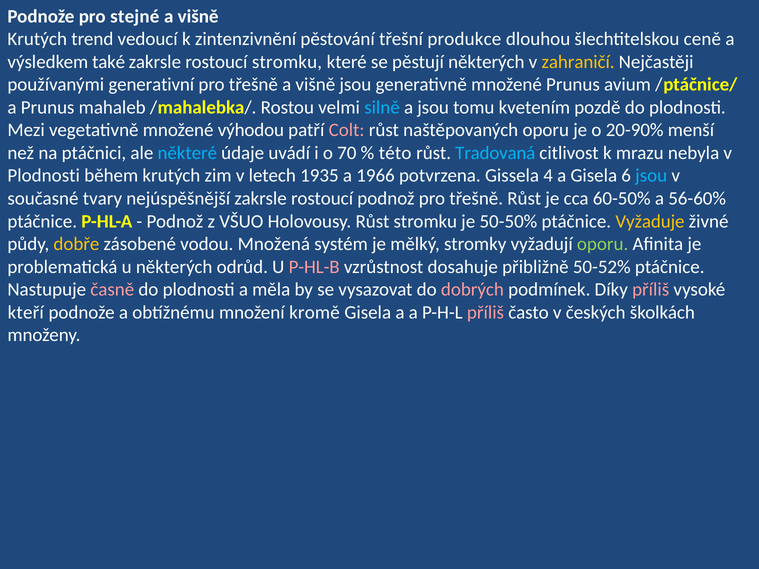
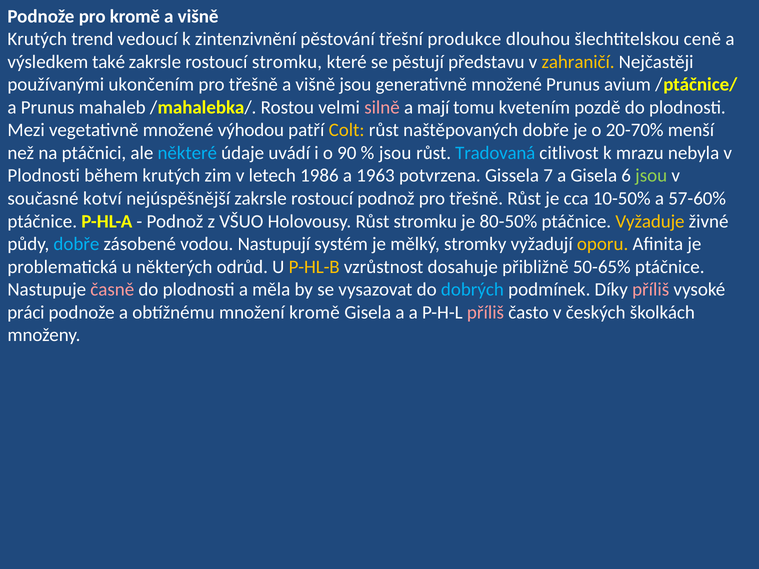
pro stejné: stejné -> kromě
pěstují některých: některých -> představu
generativní: generativní -> ukončením
silně colour: light blue -> pink
a jsou: jsou -> mají
Colt colour: pink -> yellow
naštěpovaných oporu: oporu -> dobře
20-90%: 20-90% -> 20-70%
70: 70 -> 90
této at (395, 153): této -> jsou
1935: 1935 -> 1986
1966: 1966 -> 1963
4: 4 -> 7
jsou at (651, 176) colour: light blue -> light green
tvary: tvary -> kotví
60-50%: 60-50% -> 10-50%
56-60%: 56-60% -> 57-60%
50-50%: 50-50% -> 80-50%
dobře at (76, 244) colour: yellow -> light blue
Množená: Množená -> Nastupují
oporu at (603, 244) colour: light green -> yellow
P-HL-B colour: pink -> yellow
50-52%: 50-52% -> 50-65%
dobrých colour: pink -> light blue
kteří: kteří -> práci
